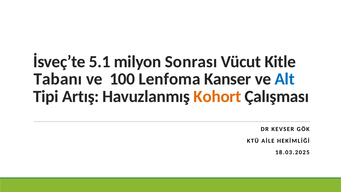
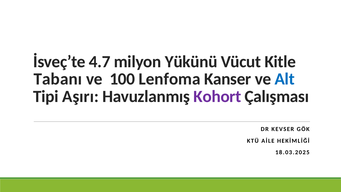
5.1: 5.1 -> 4.7
Sonrası: Sonrası -> Yükünü
Artış: Artış -> Aşırı
Kohort colour: orange -> purple
